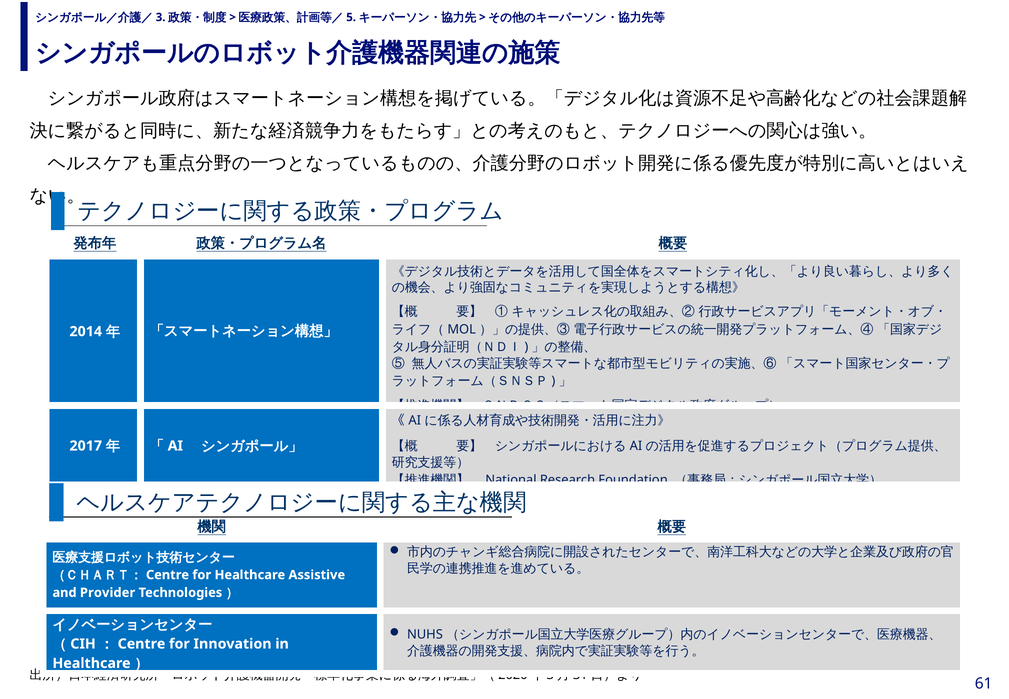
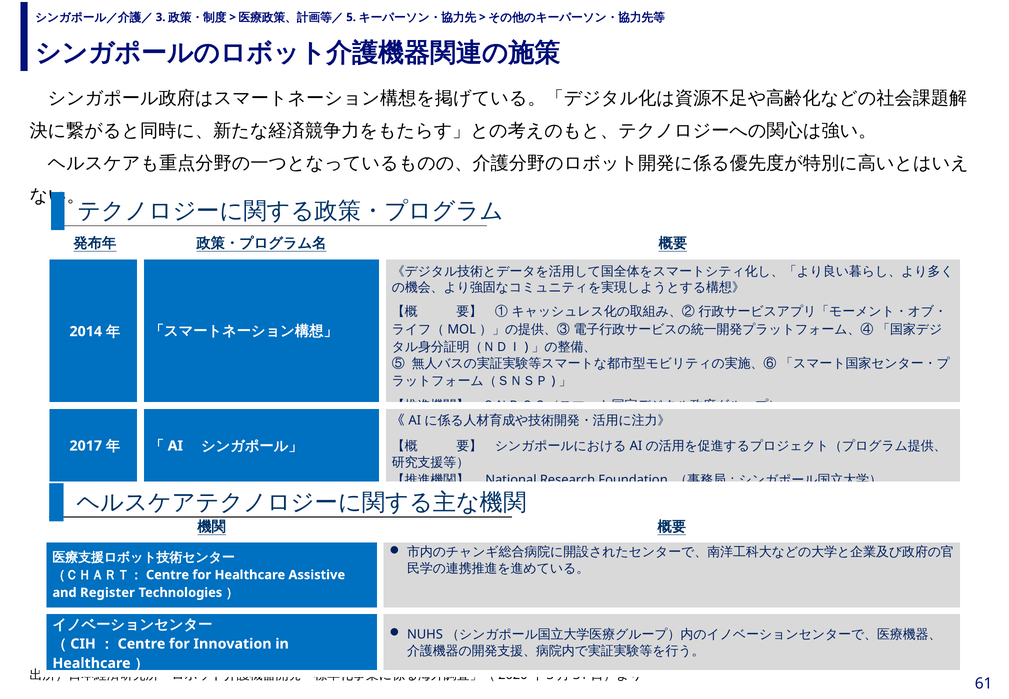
Provider: Provider -> Register
